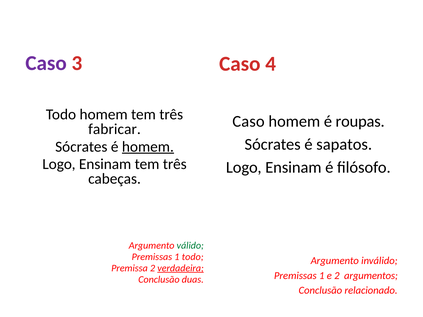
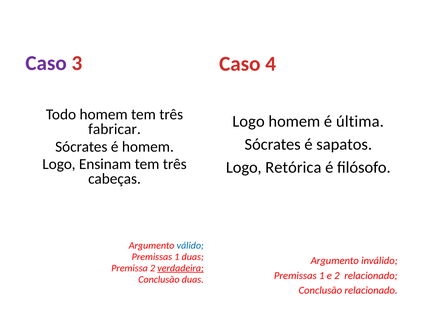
Caso at (248, 121): Caso -> Logo
roupas: roupas -> última
homem at (148, 147) underline: present -> none
Ensinam at (293, 167): Ensinam -> Retórica
válido colour: green -> blue
1 todo: todo -> duas
2 argumentos: argumentos -> relacionado
